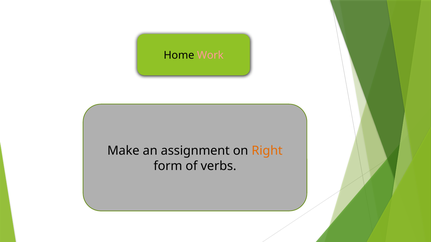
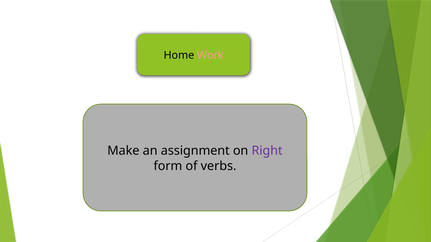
Right colour: orange -> purple
